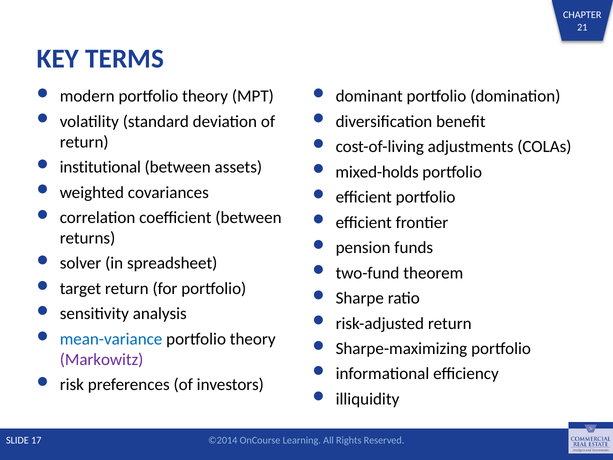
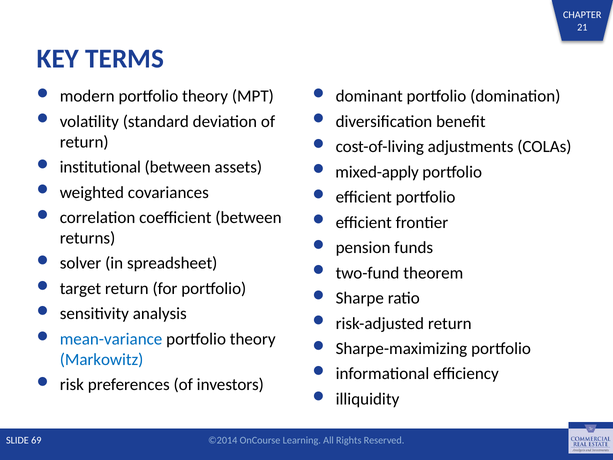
mixed-holds: mixed-holds -> mixed-apply
Markowitz colour: purple -> blue
17: 17 -> 69
